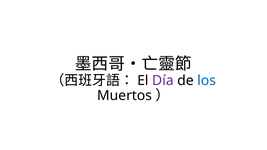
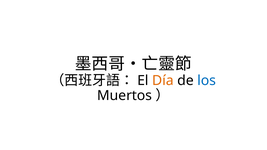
Día colour: purple -> orange
